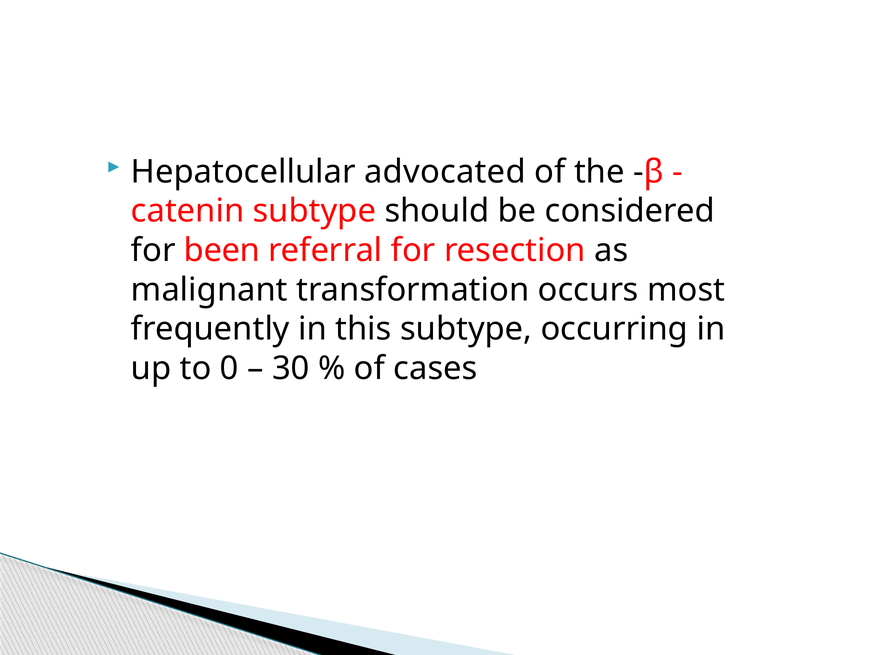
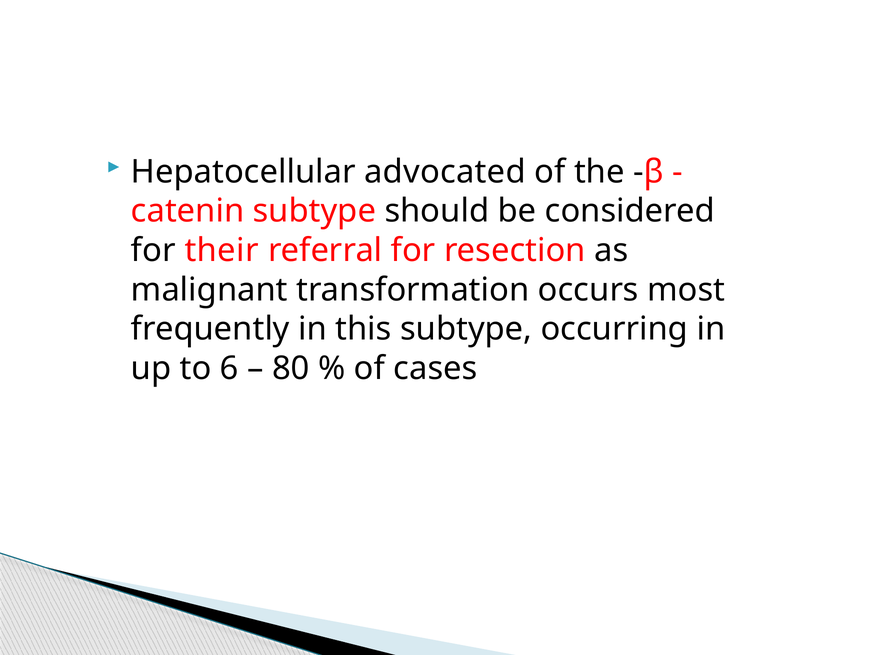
been: been -> their
0: 0 -> 6
30: 30 -> 80
